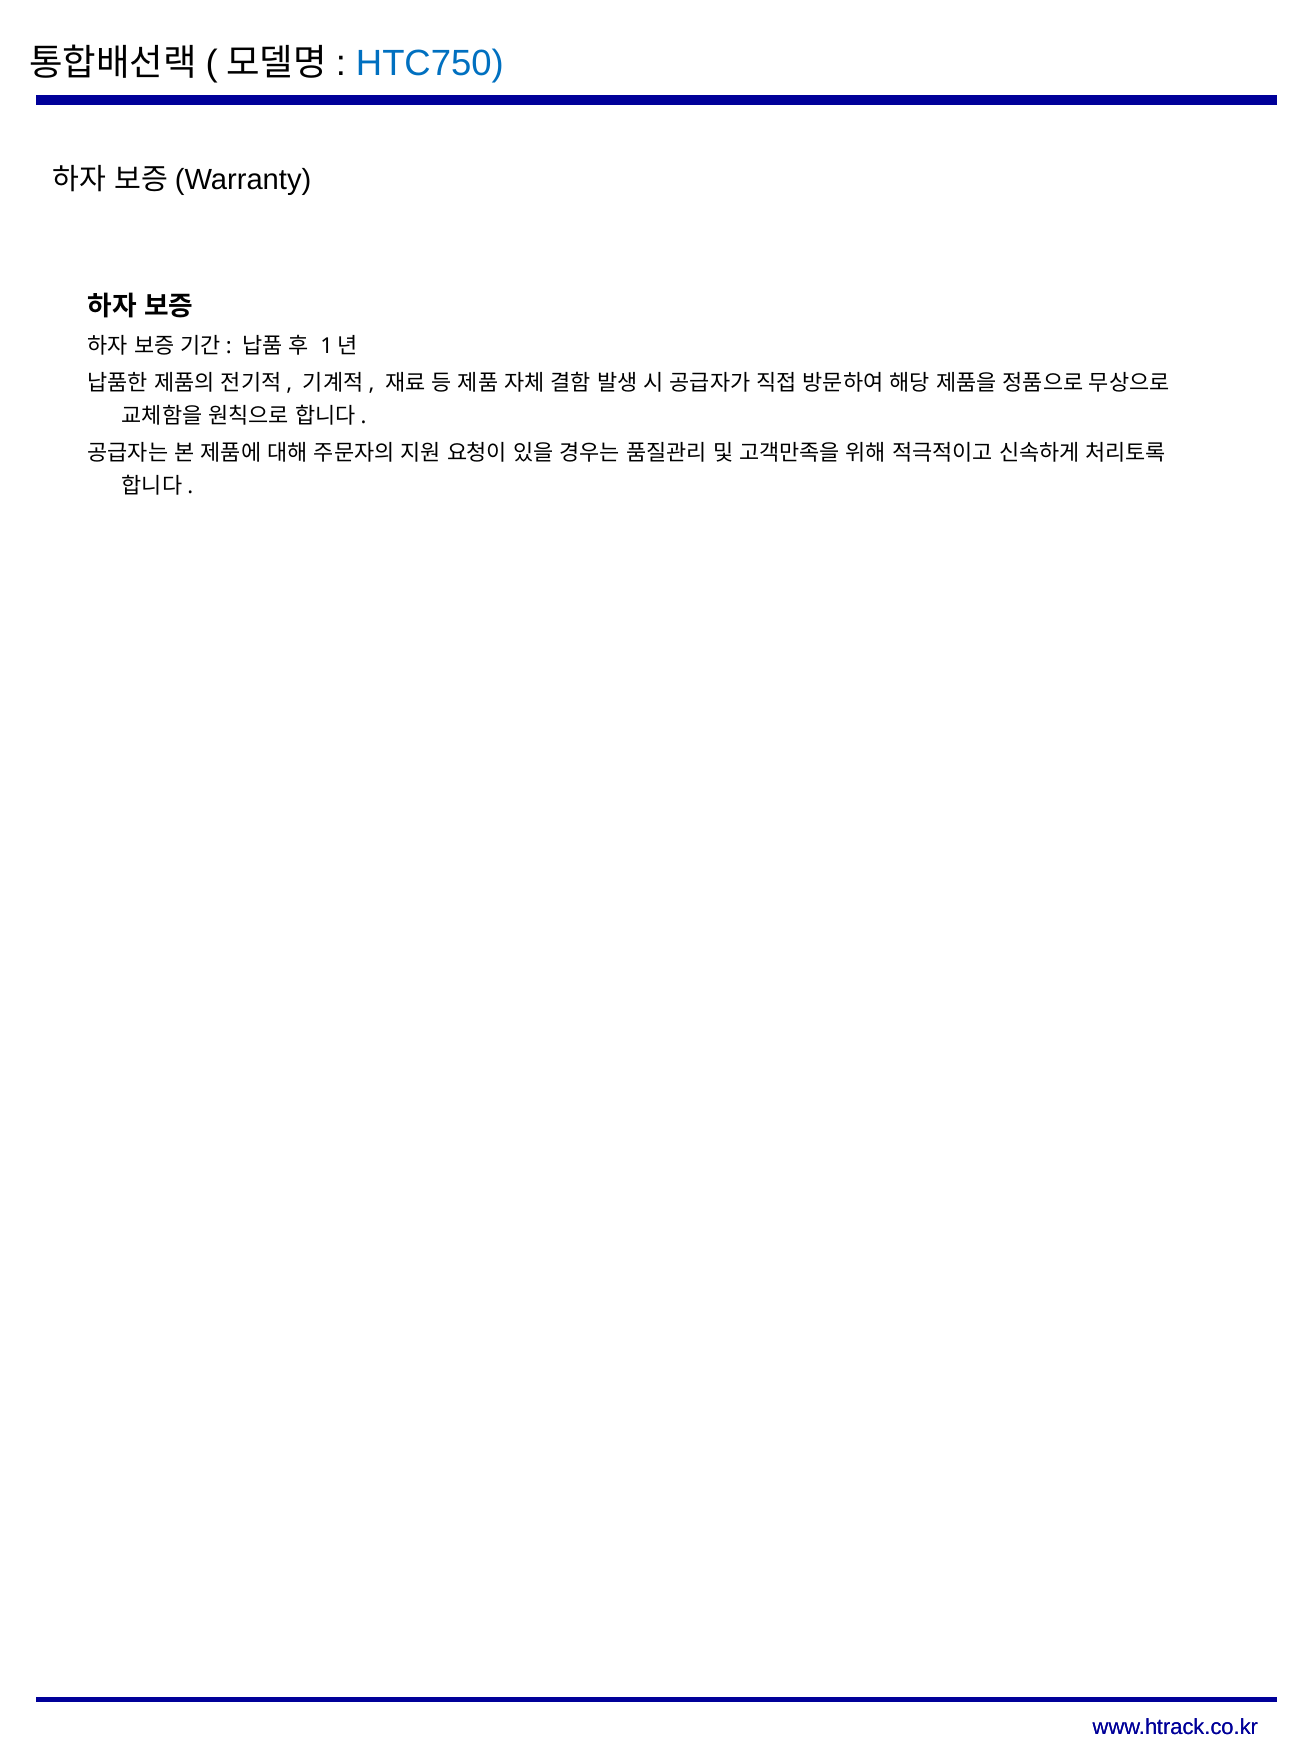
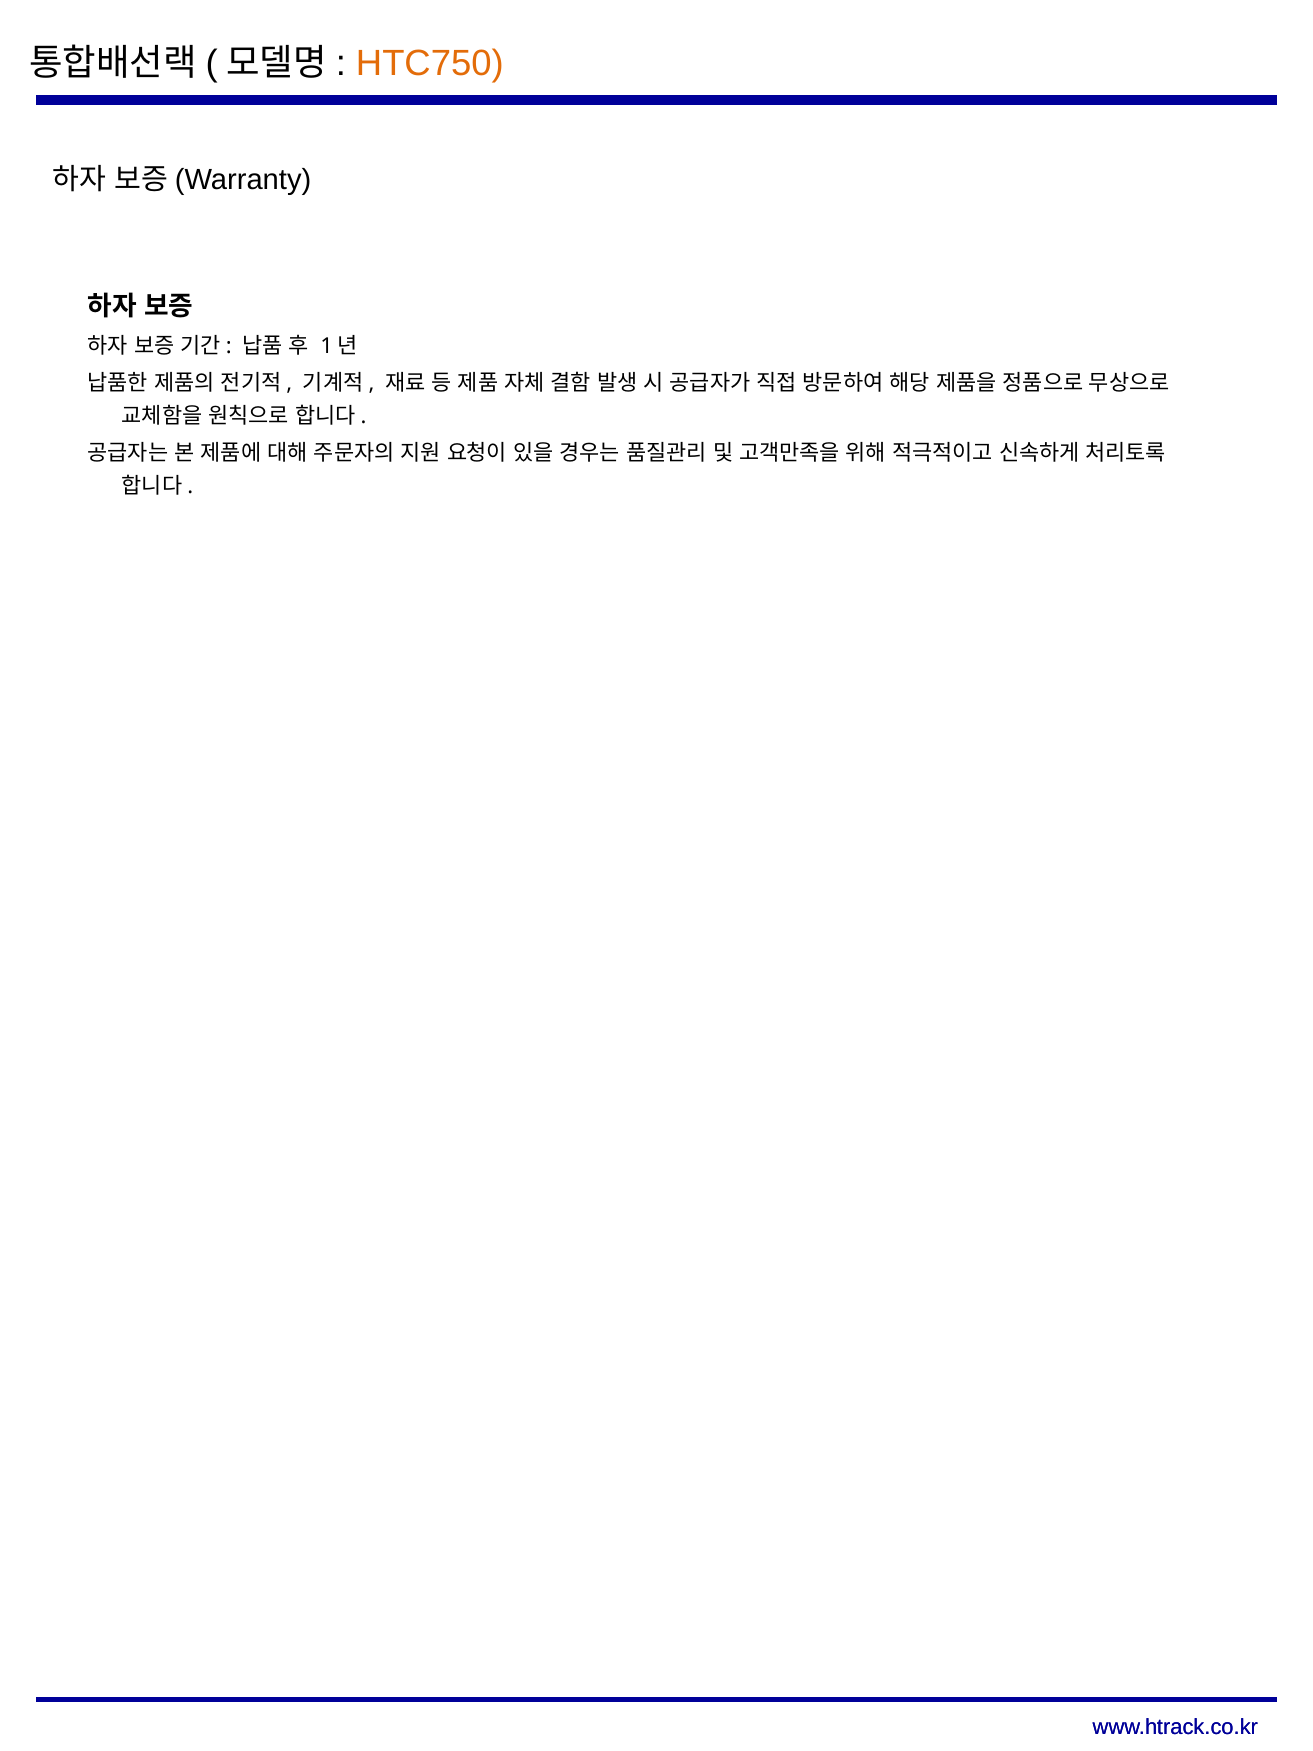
HTC750 colour: blue -> orange
